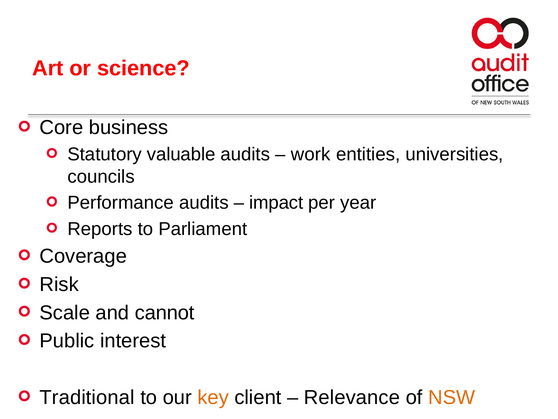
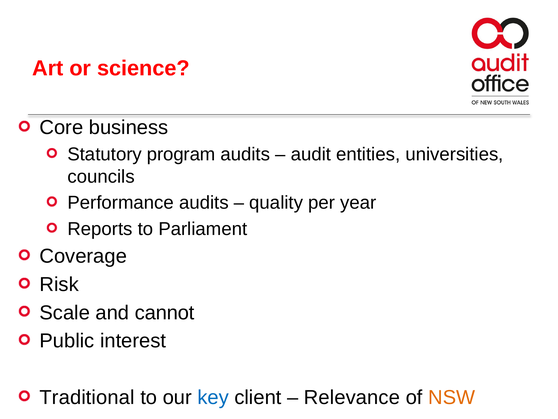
valuable: valuable -> program
work: work -> audit
impact: impact -> quality
key colour: orange -> blue
